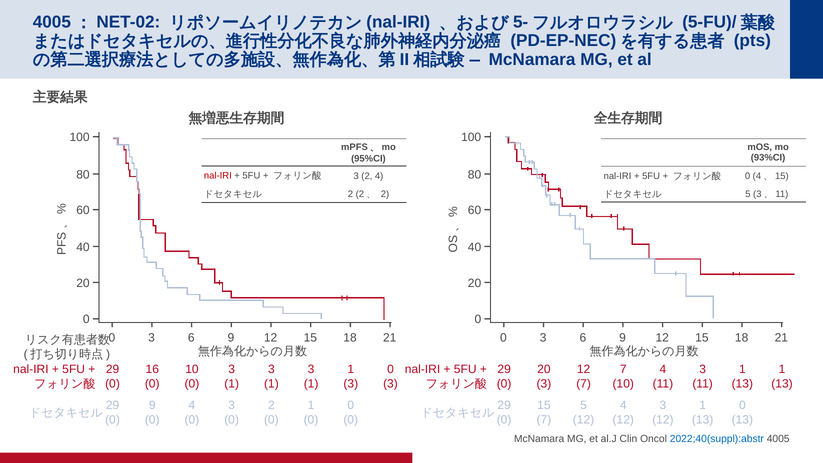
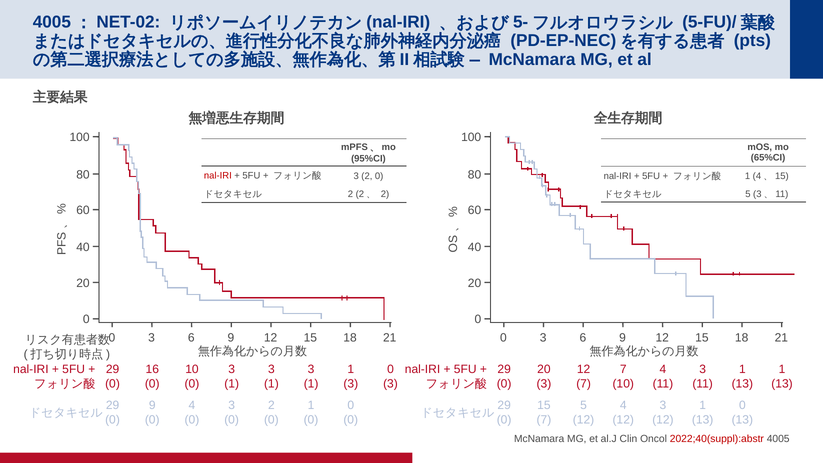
93%CI: 93%CI -> 65%CI
3 2 4: 4 -> 0
0 at (748, 176): 0 -> 1
2022;40(suppl):abstr colour: blue -> red
